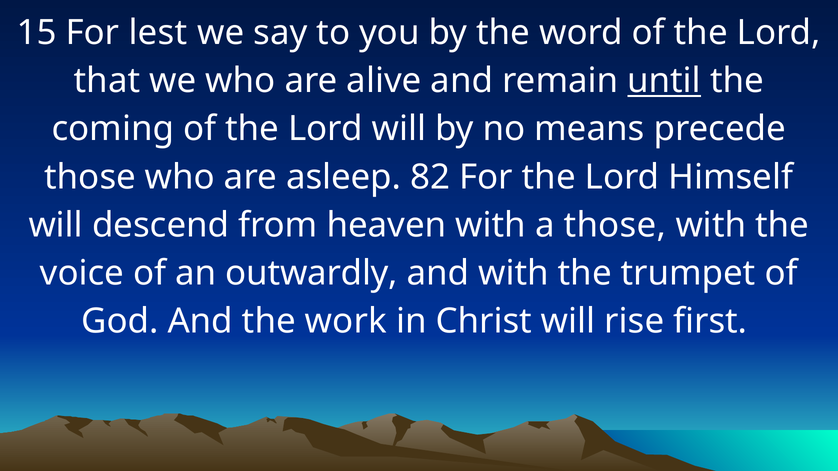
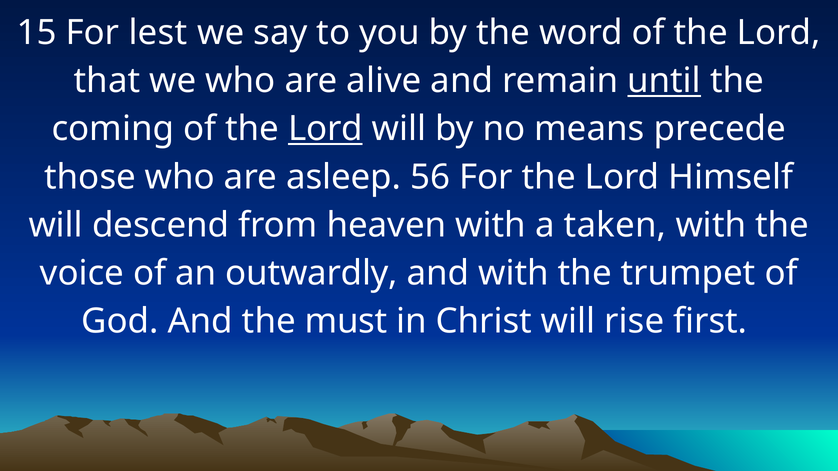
Lord at (325, 129) underline: none -> present
82: 82 -> 56
a those: those -> taken
work: work -> must
